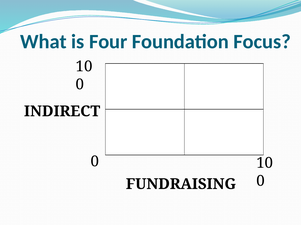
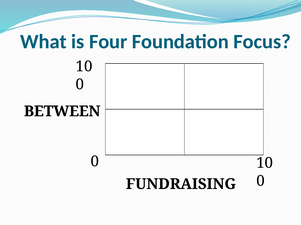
INDIRECT: INDIRECT -> BETWEEN
